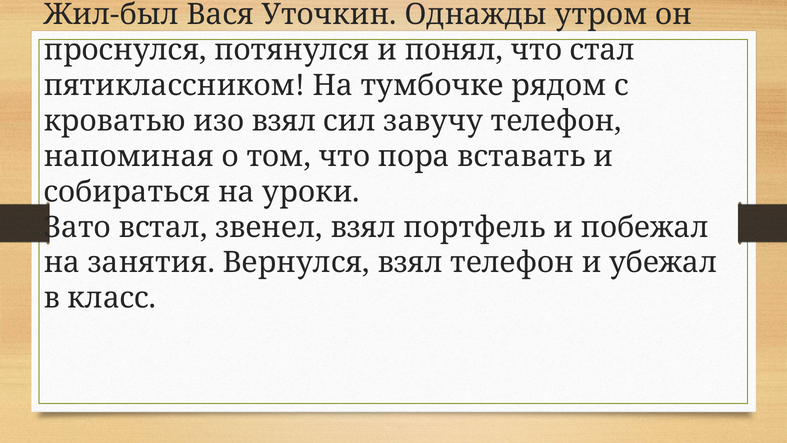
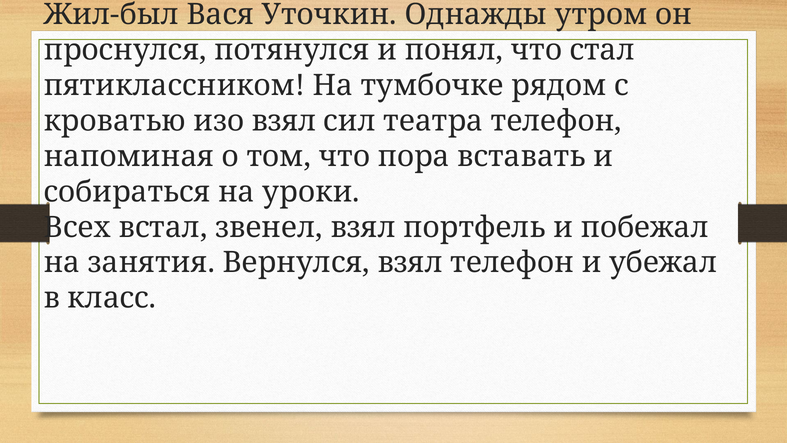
завучу: завучу -> театра
Зато: Зато -> Всех
